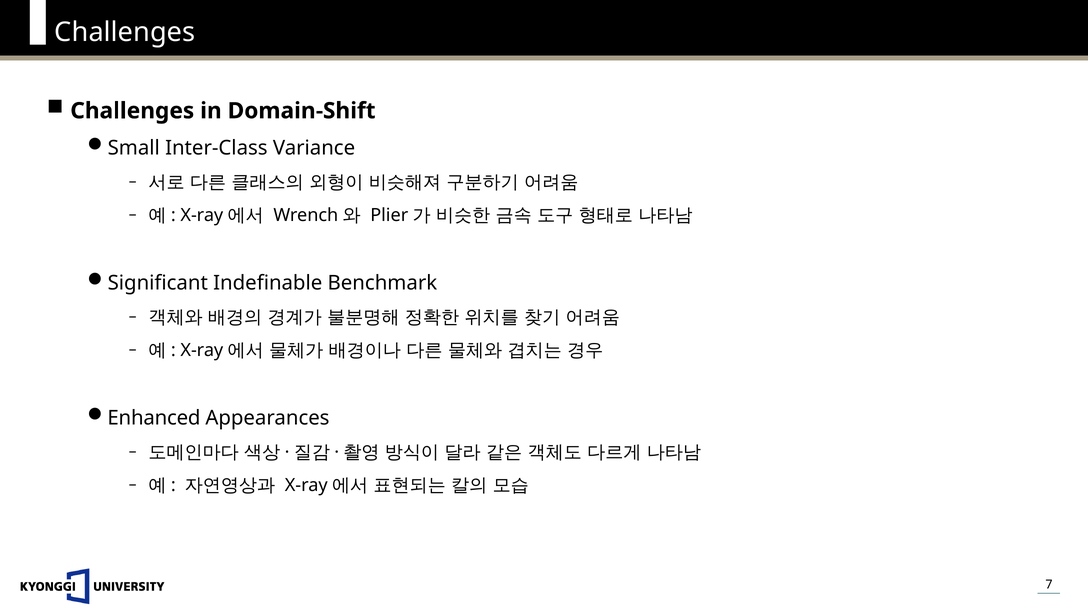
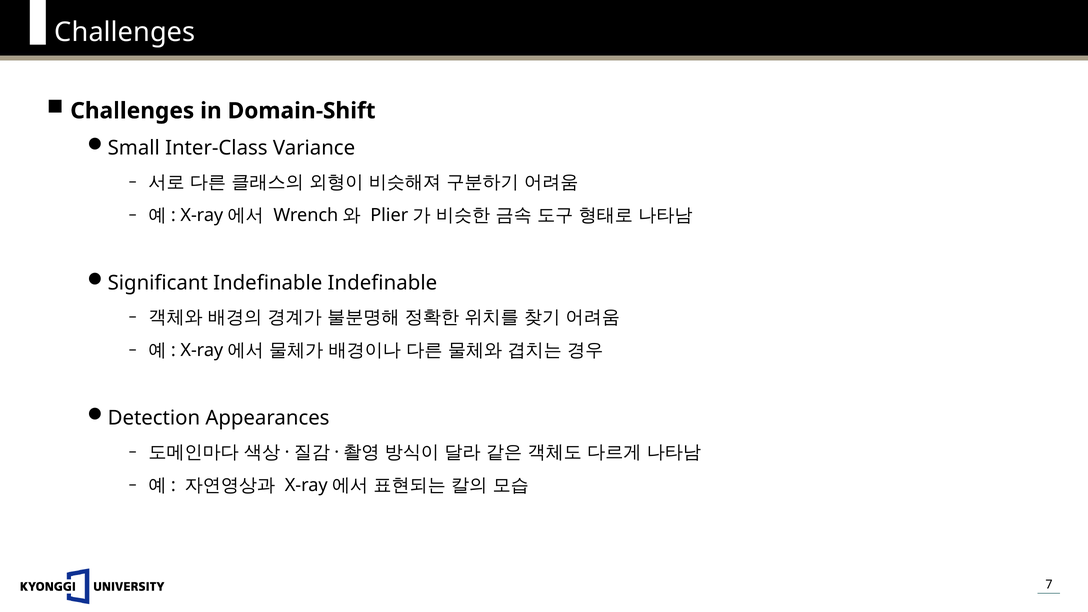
Indefinable Benchmark: Benchmark -> Indefinable
Enhanced: Enhanced -> Detection
